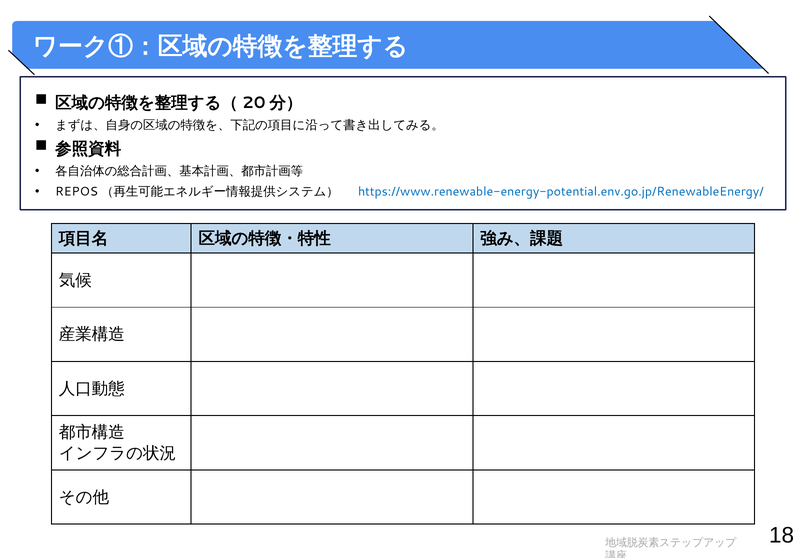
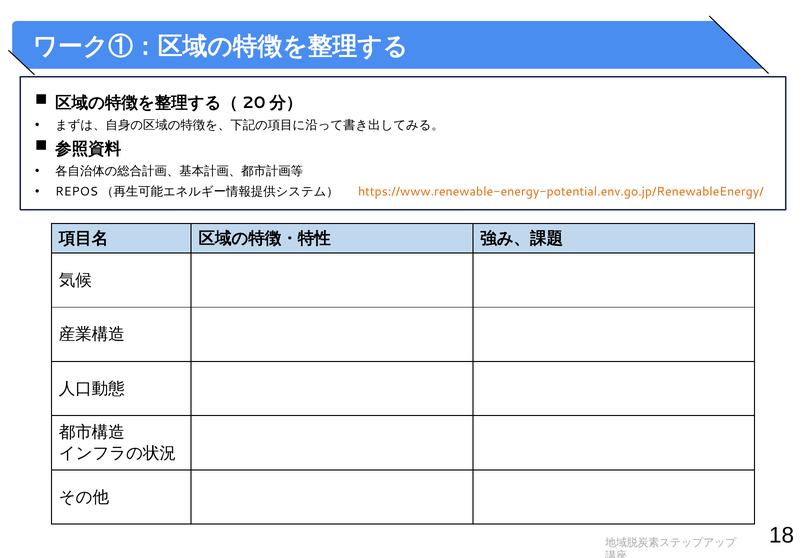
https://www.renewable-energy-potential.env.go.jp/RenewableEnergy/ colour: blue -> orange
